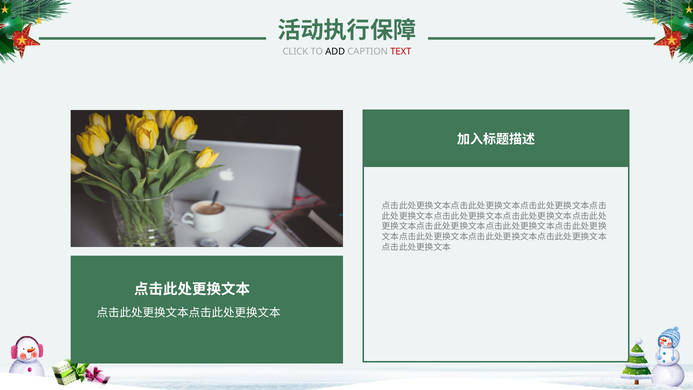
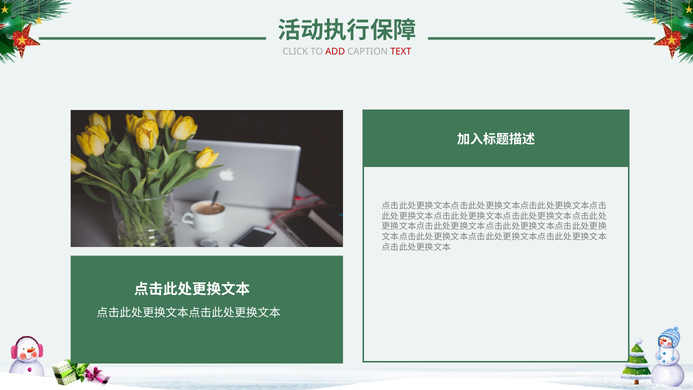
ADD colour: black -> red
